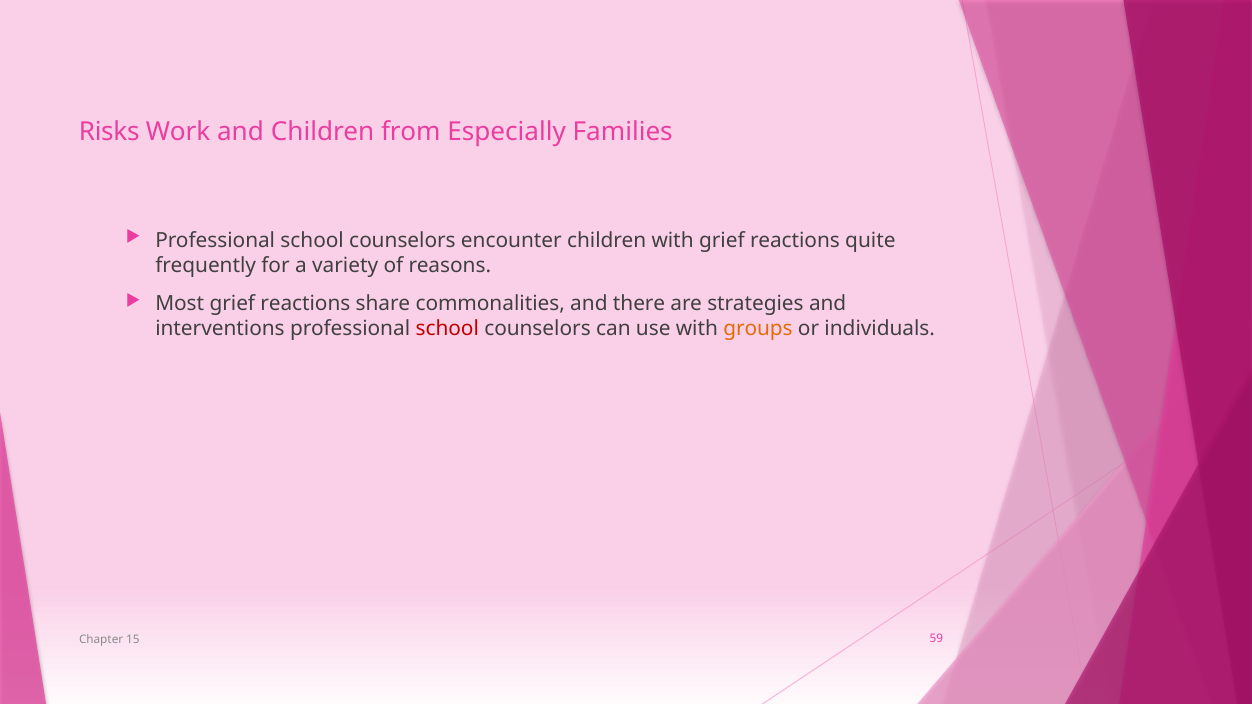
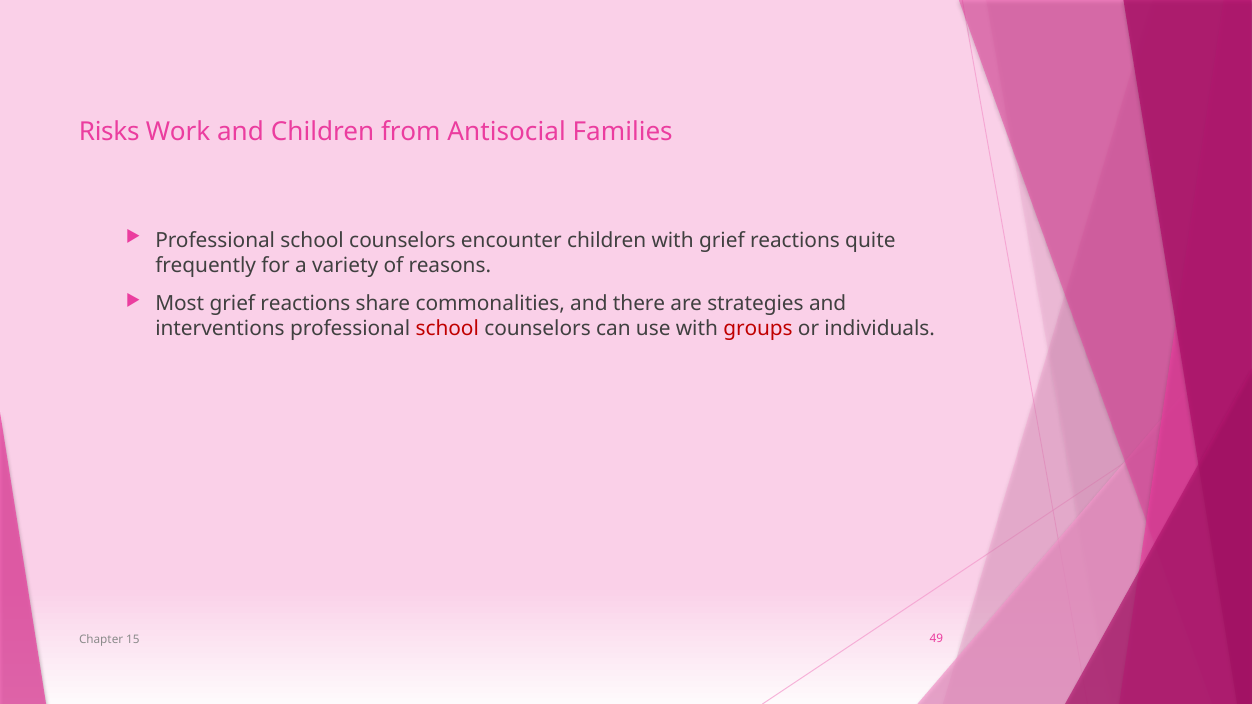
Especially: Especially -> Antisocial
groups colour: orange -> red
59: 59 -> 49
